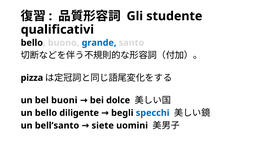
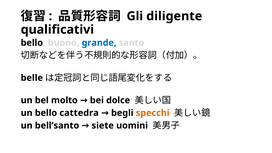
studente: studente -> diligente
pizza: pizza -> belle
buoni: buoni -> molto
diligente: diligente -> cattedra
specchi colour: blue -> orange
